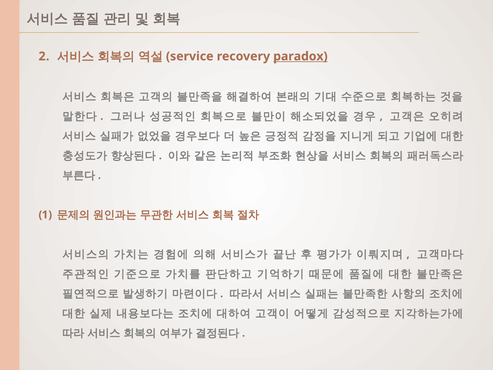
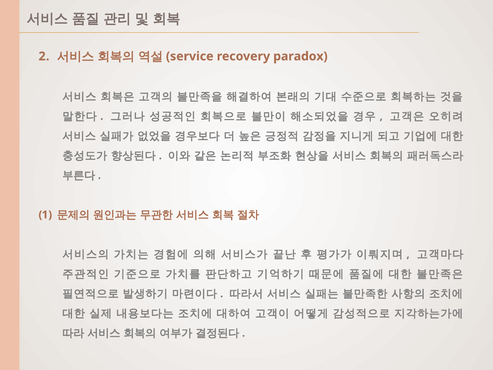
paradox underline: present -> none
